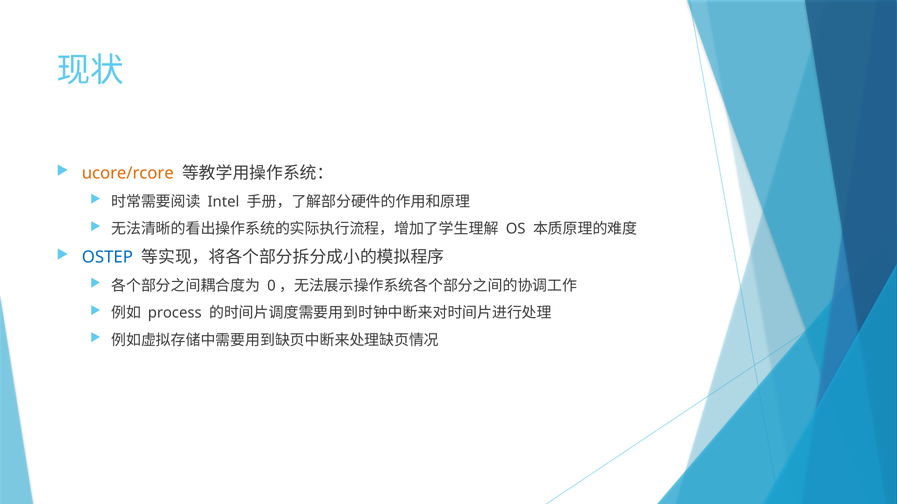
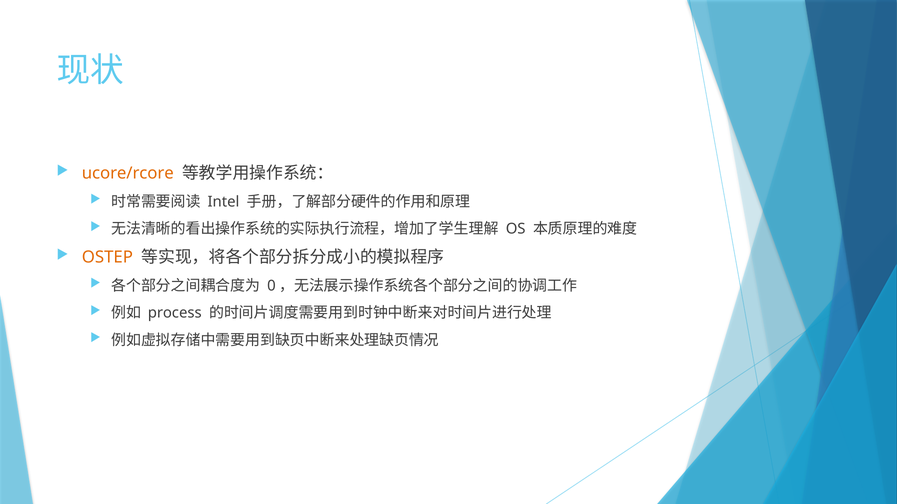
OSTEP colour: blue -> orange
